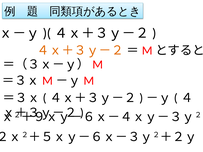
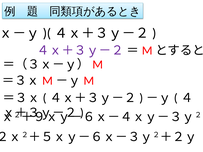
４ｘ＋３ｙ－２ colour: orange -> purple
